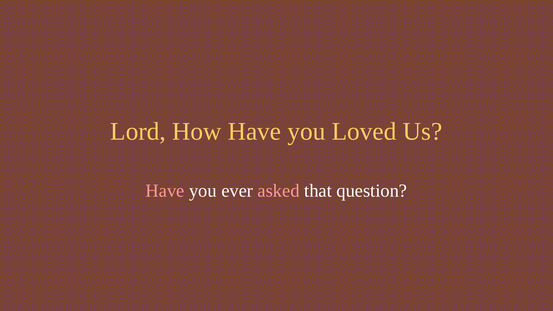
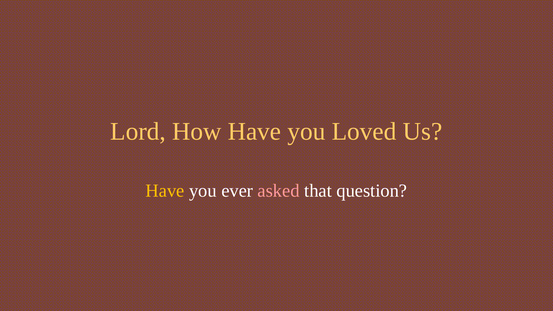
Have at (165, 191) colour: pink -> yellow
